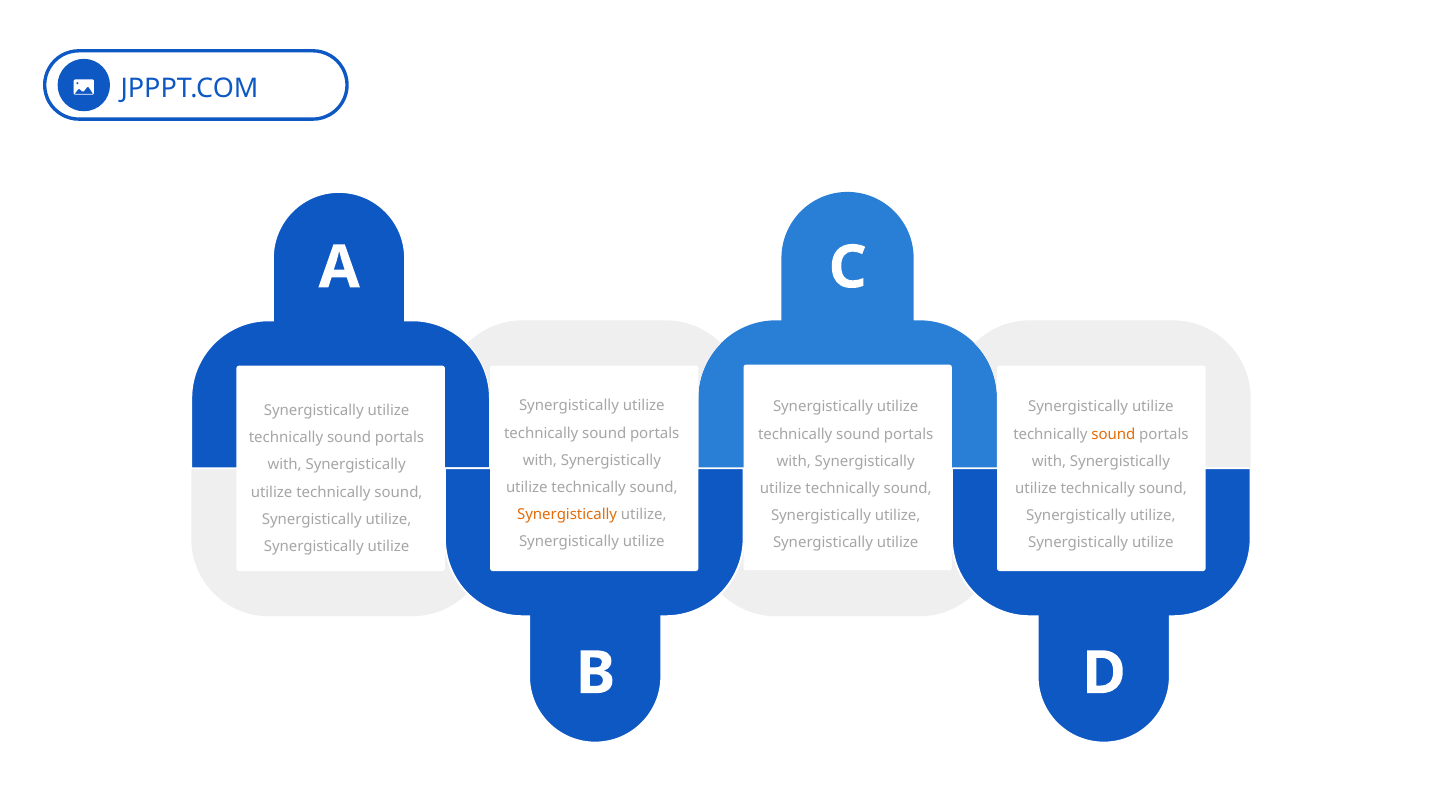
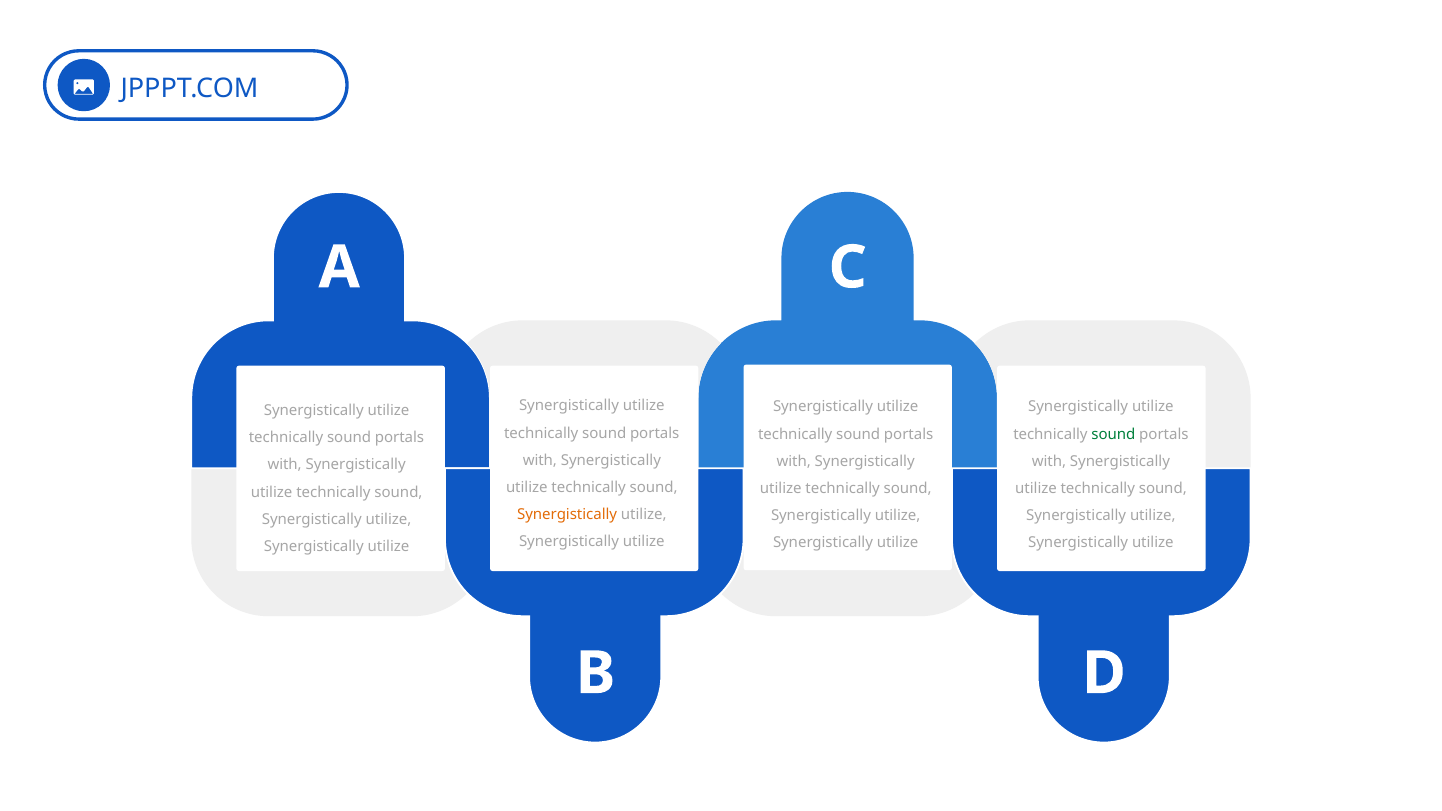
sound at (1113, 434) colour: orange -> green
